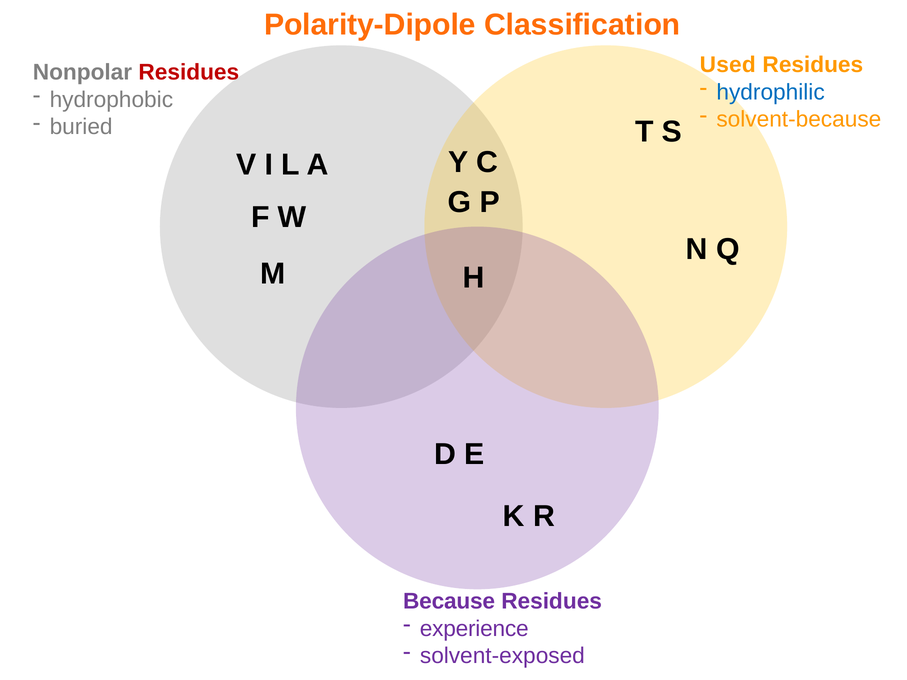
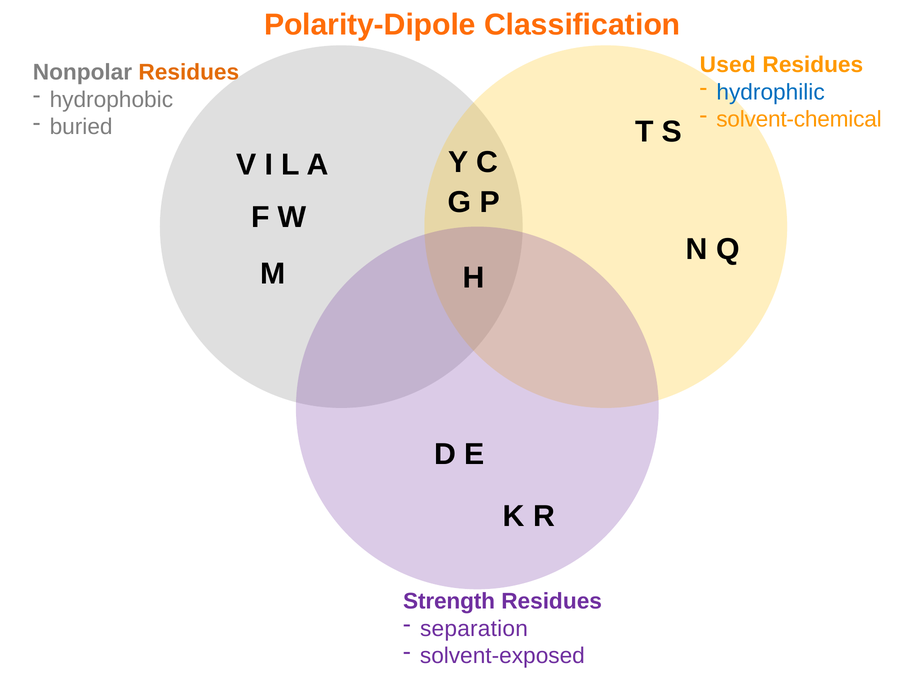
Residues at (189, 73) colour: red -> orange
solvent-because: solvent-because -> solvent-chemical
Because: Because -> Strength
experience: experience -> separation
